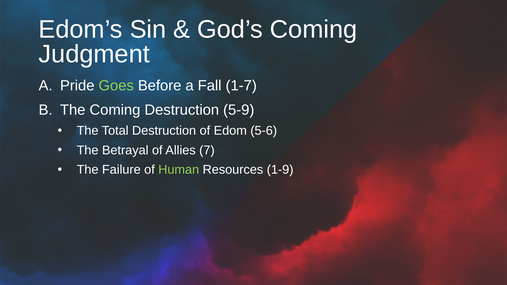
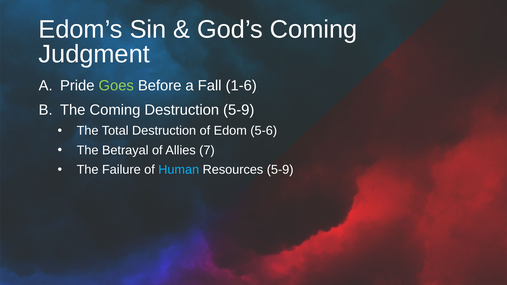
1-7: 1-7 -> 1-6
Human colour: light green -> light blue
Resources 1-9: 1-9 -> 5-9
